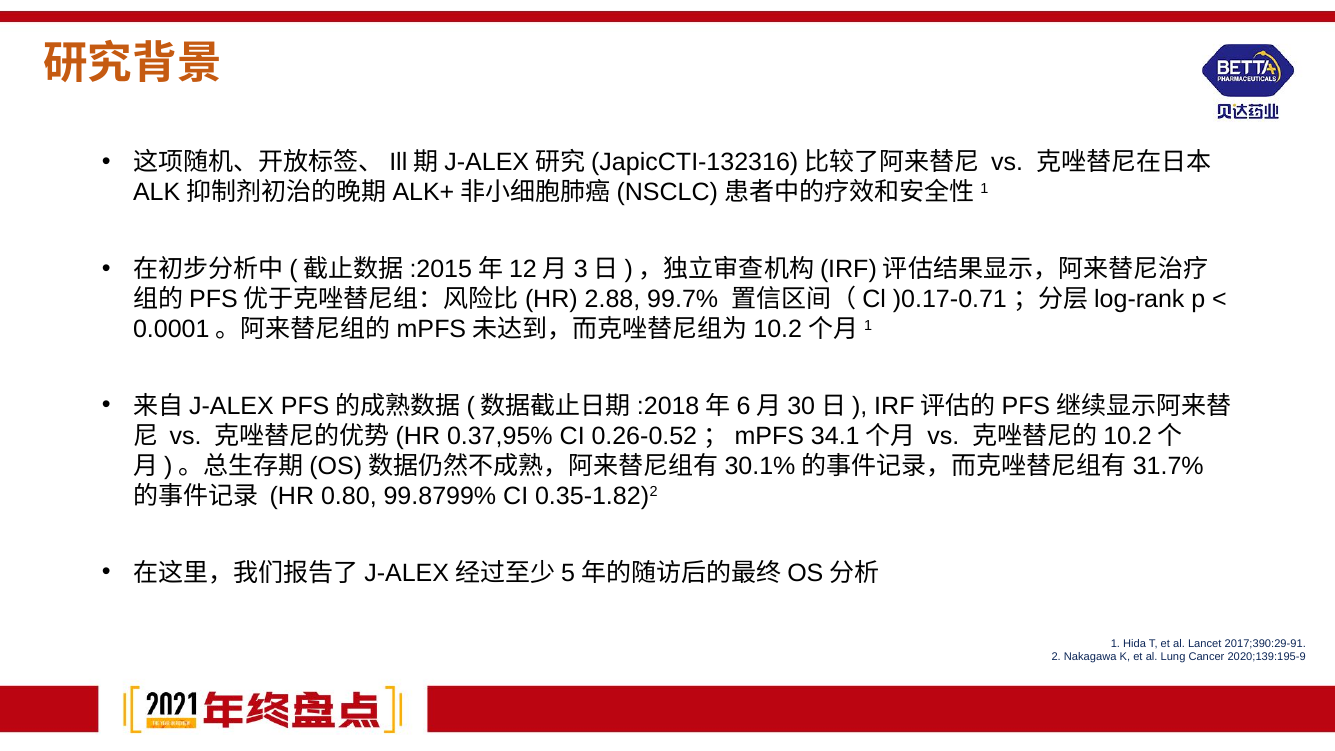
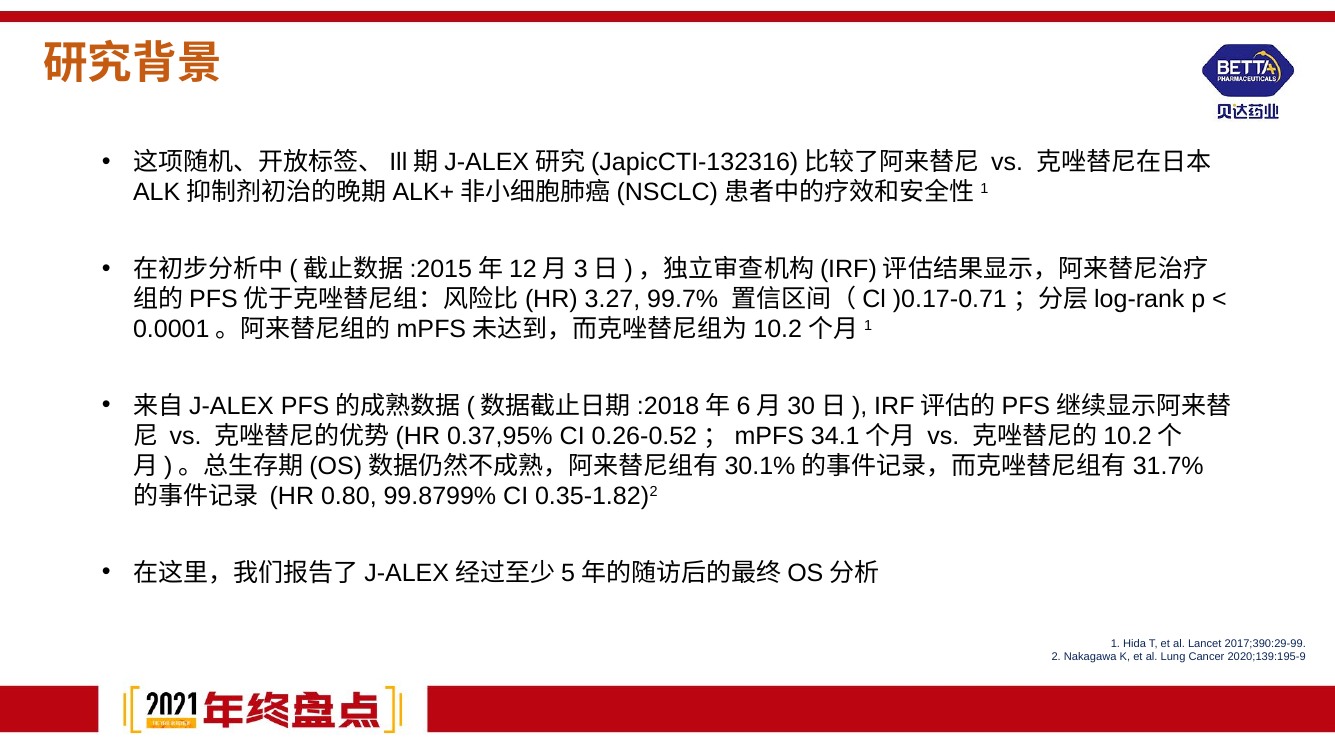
2.88: 2.88 -> 3.27
2017;390:29-91: 2017;390:29-91 -> 2017;390:29-99
